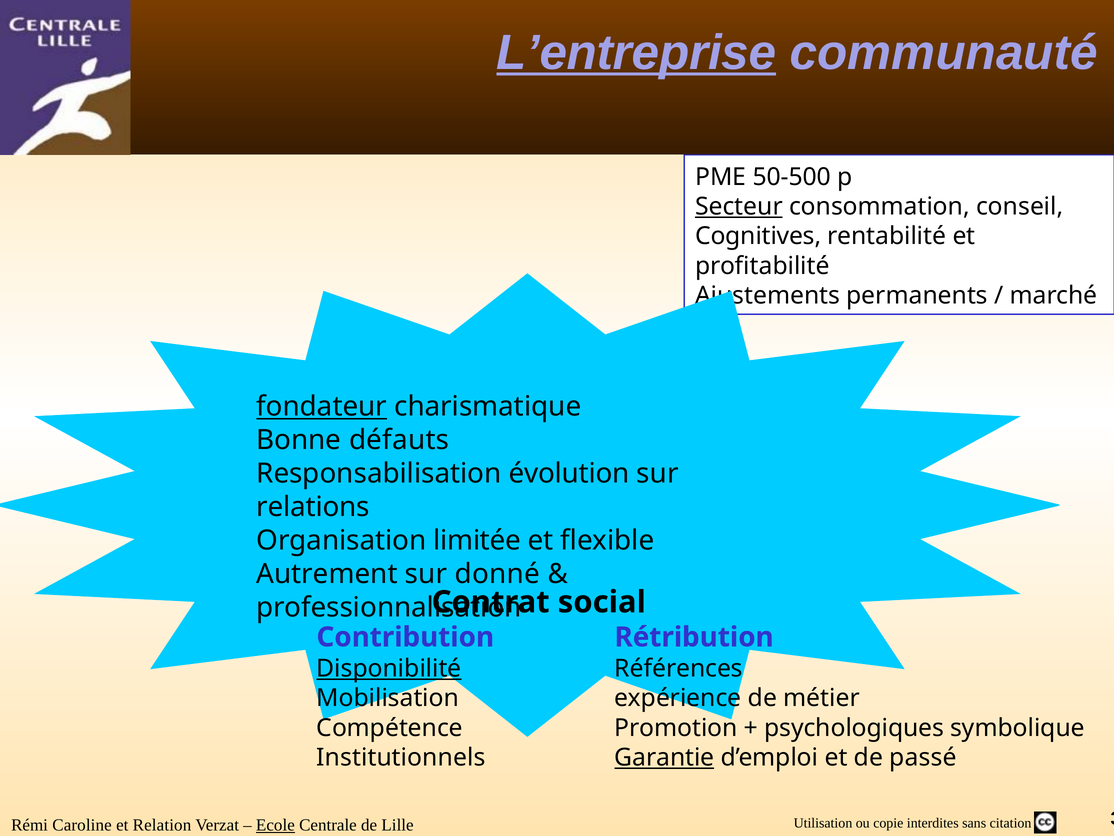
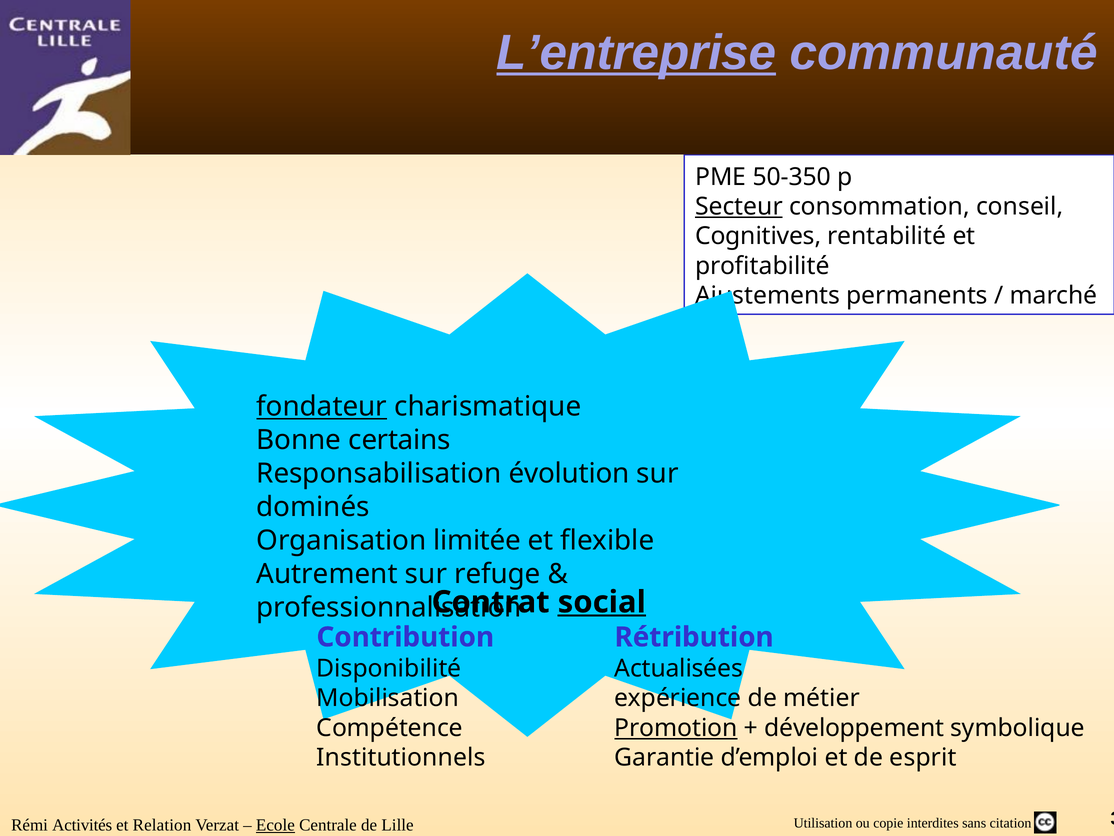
50-500: 50-500 -> 50-350
défauts: défauts -> certains
relations: relations -> dominés
donné: donné -> refuge
social underline: none -> present
Disponibilité underline: present -> none
Références: Références -> Actualisées
Promotion underline: none -> present
psychologiques: psychologiques -> développement
Garantie underline: present -> none
passé: passé -> esprit
Caroline: Caroline -> Activités
